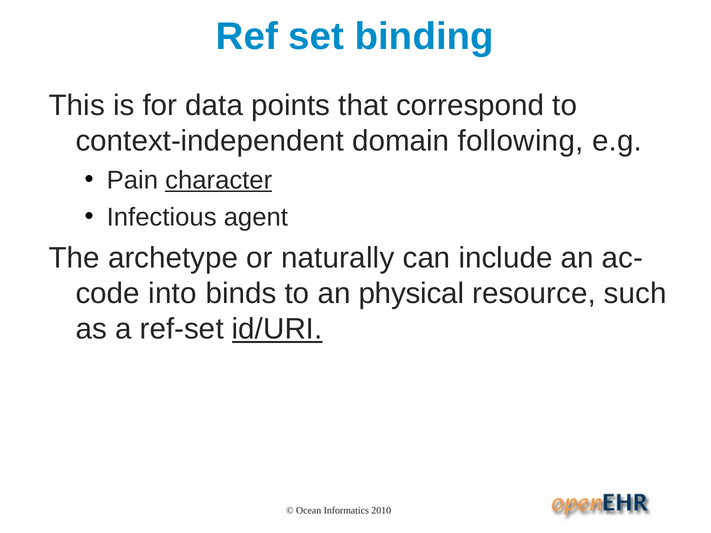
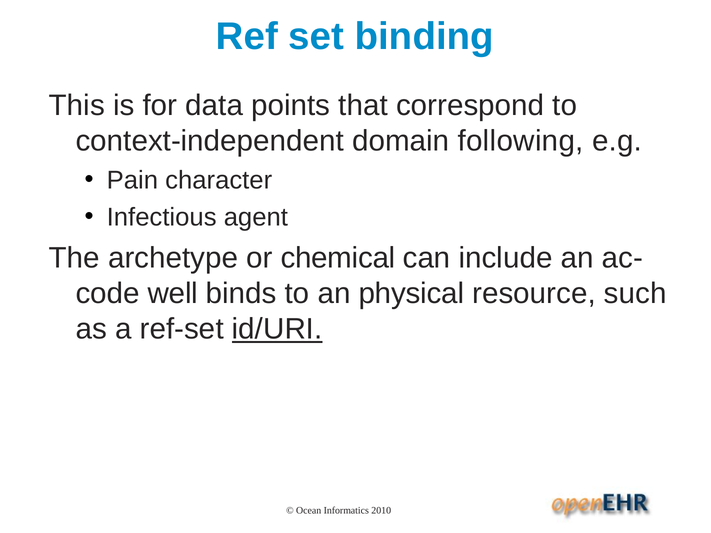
character underline: present -> none
naturally: naturally -> chemical
into: into -> well
